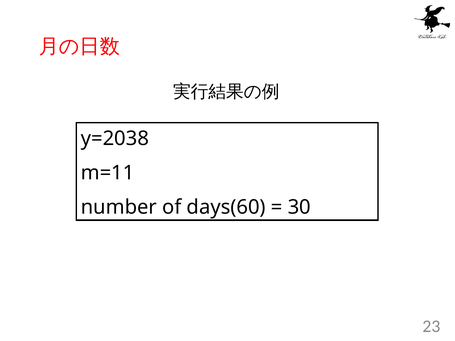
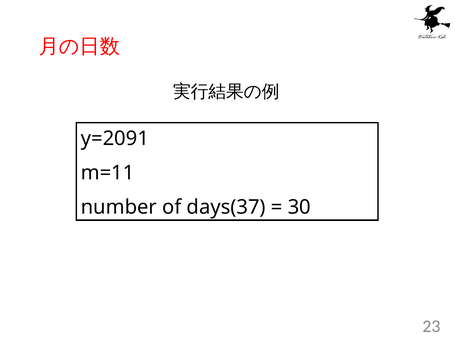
y=2038: y=2038 -> y=2091
days(60: days(60 -> days(37
